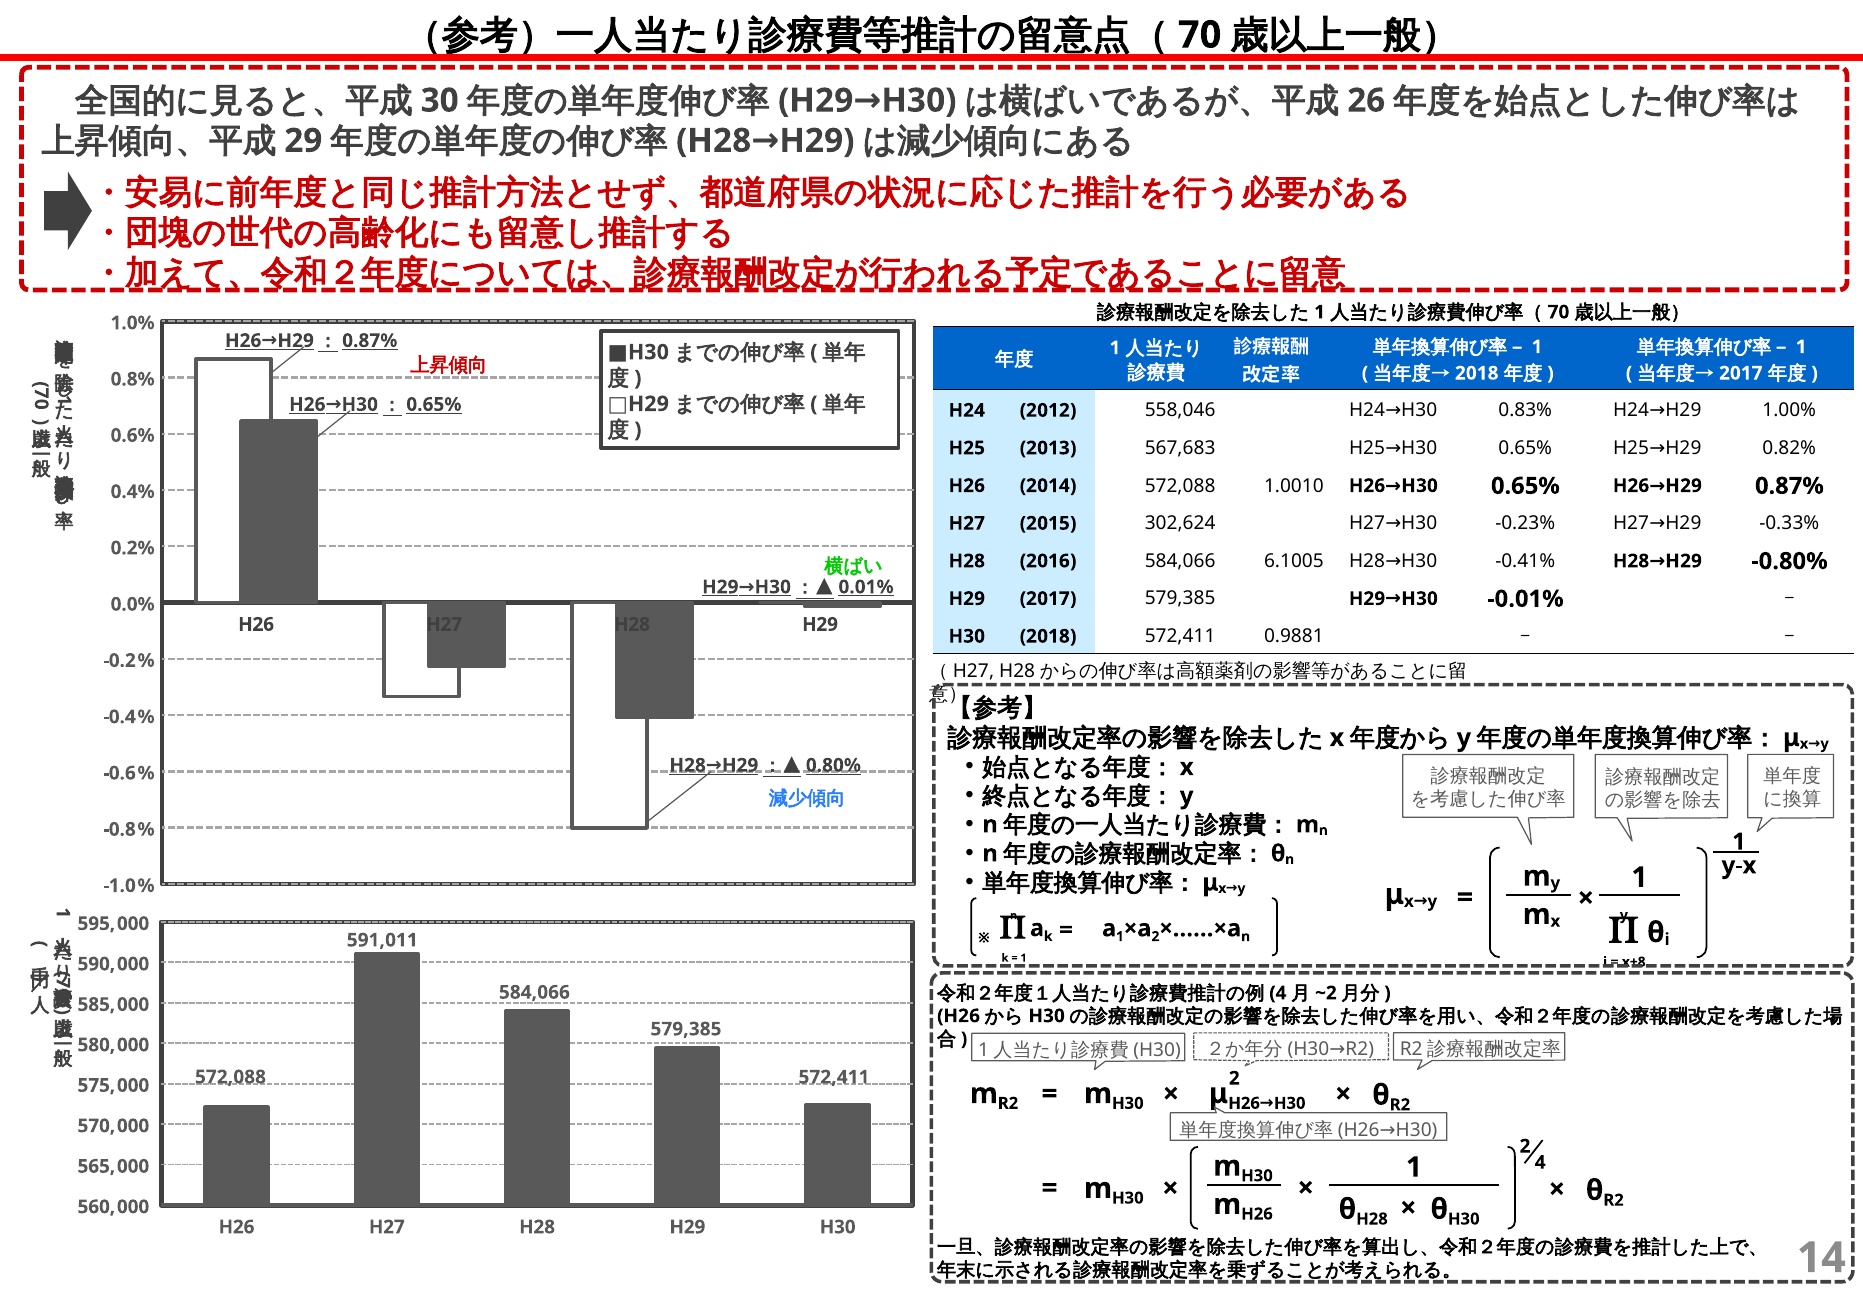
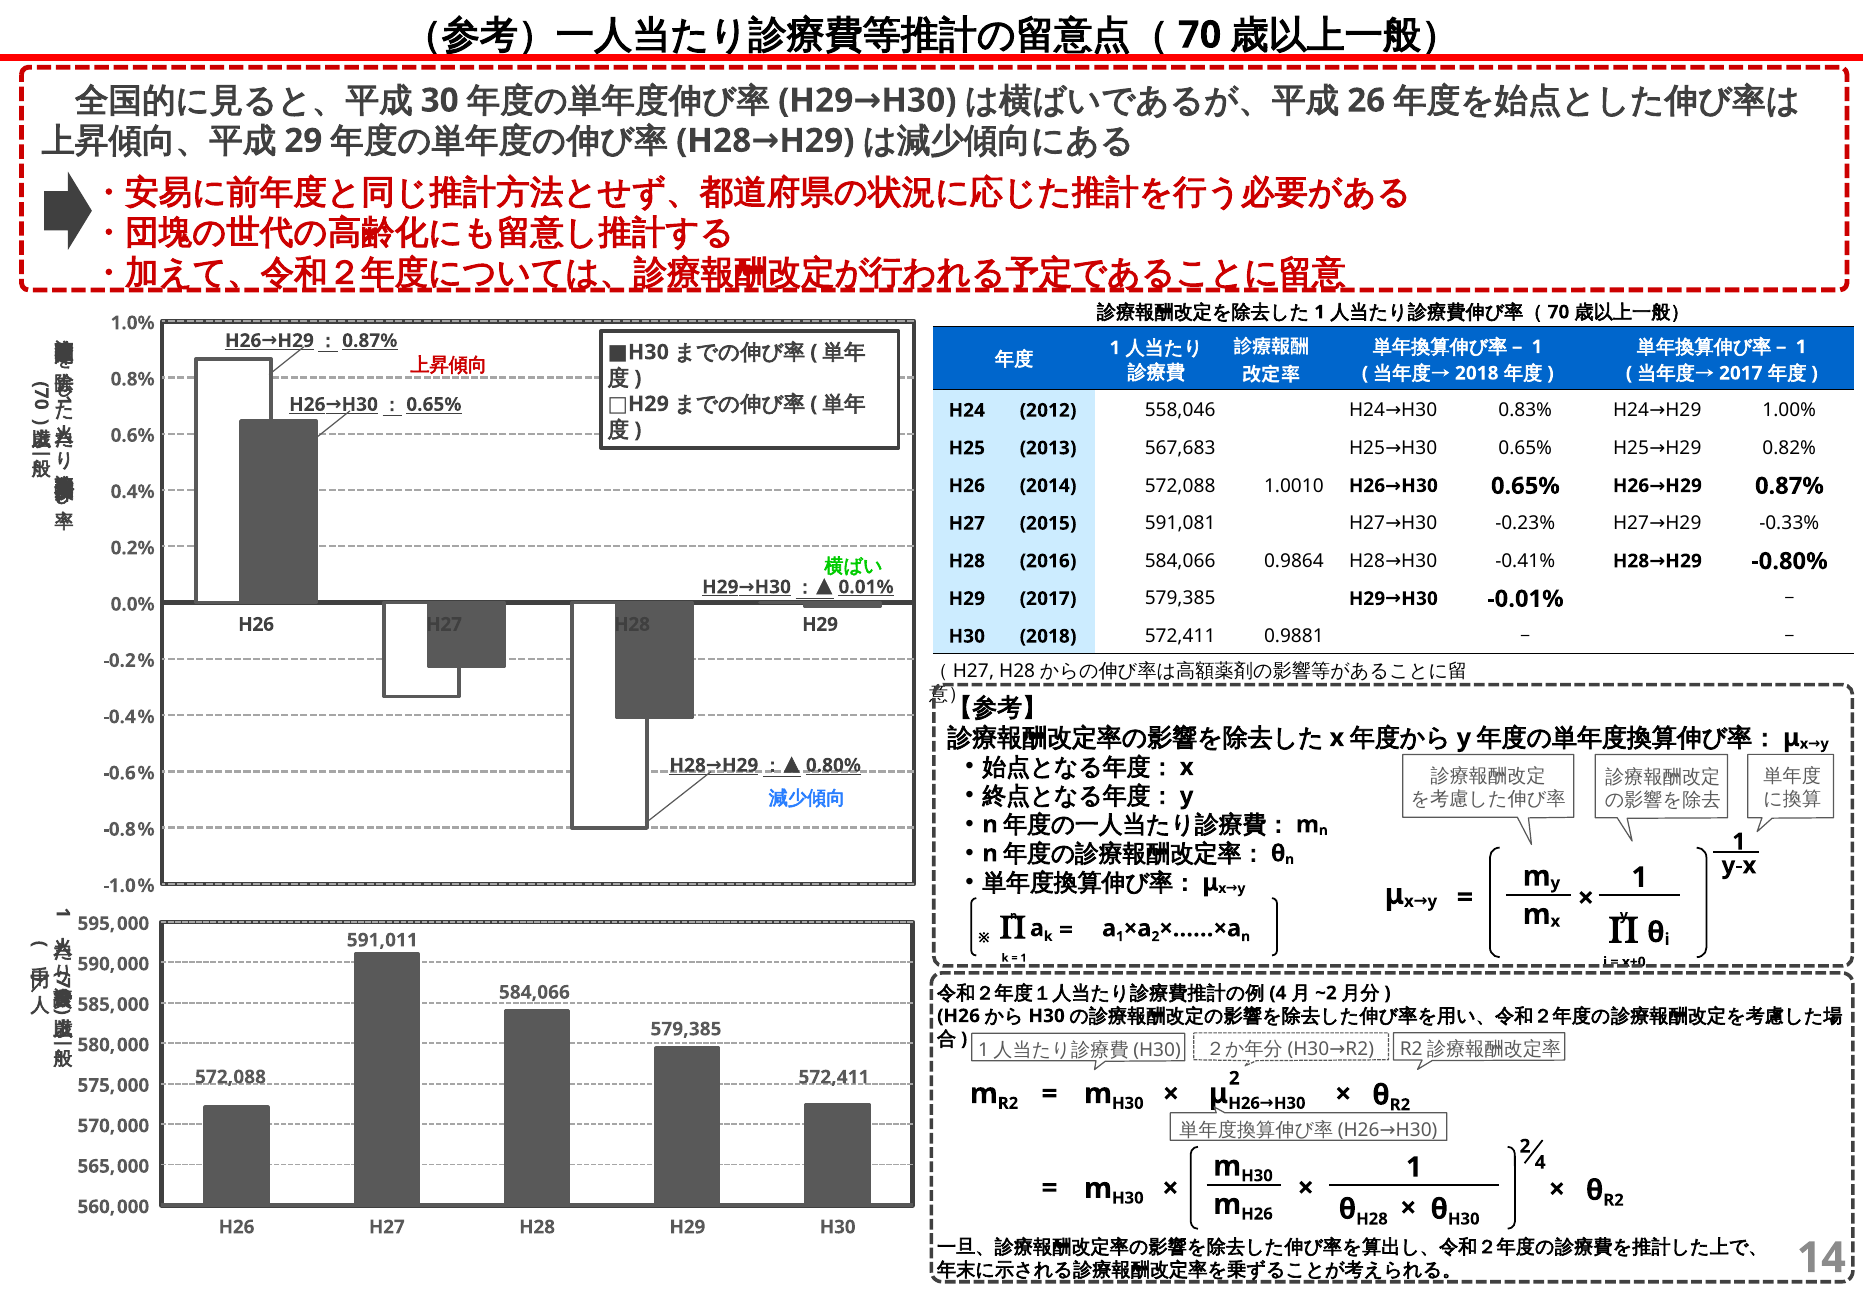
302,624: 302,624 -> 591,081
6.1005: 6.1005 -> 0.9864
x+8: x+8 -> x+0
